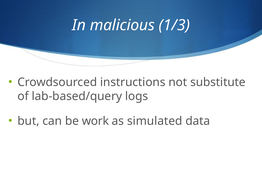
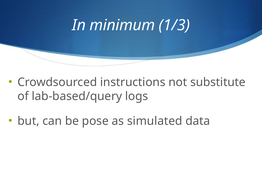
malicious: malicious -> minimum
work: work -> pose
